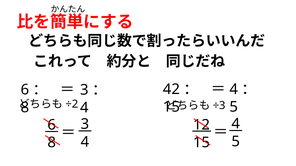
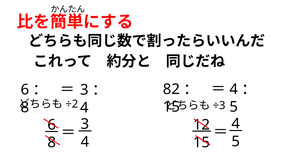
42: 42 -> 82
